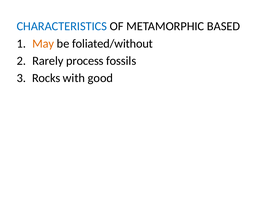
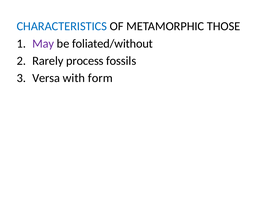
BASED: BASED -> THOSE
May colour: orange -> purple
Rocks: Rocks -> Versa
good: good -> form
